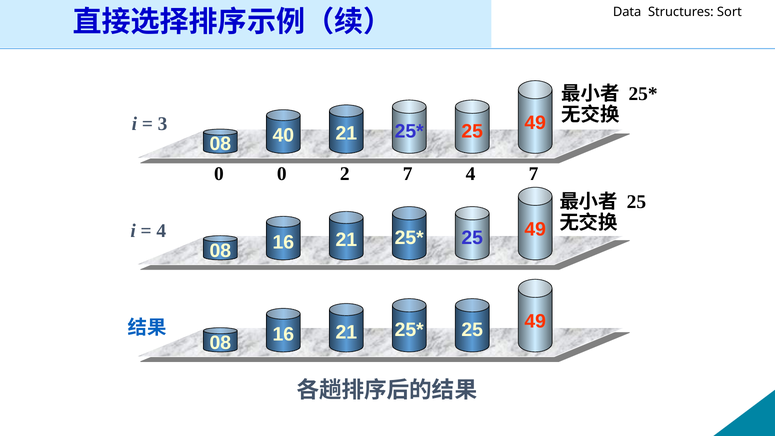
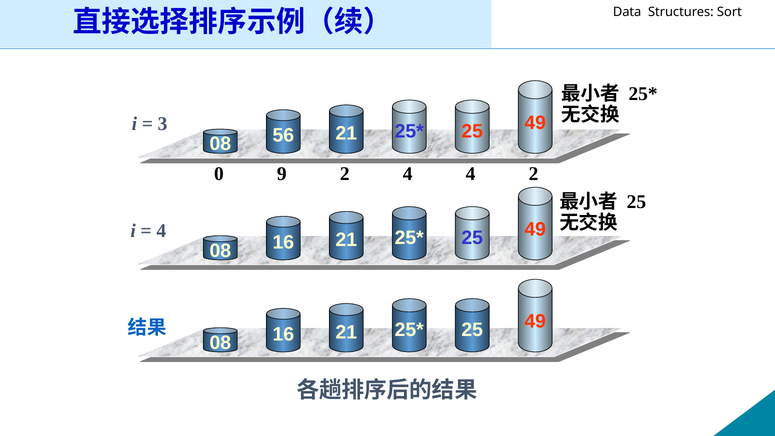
40: 40 -> 56
0 0: 0 -> 9
2 7: 7 -> 4
4 7: 7 -> 2
